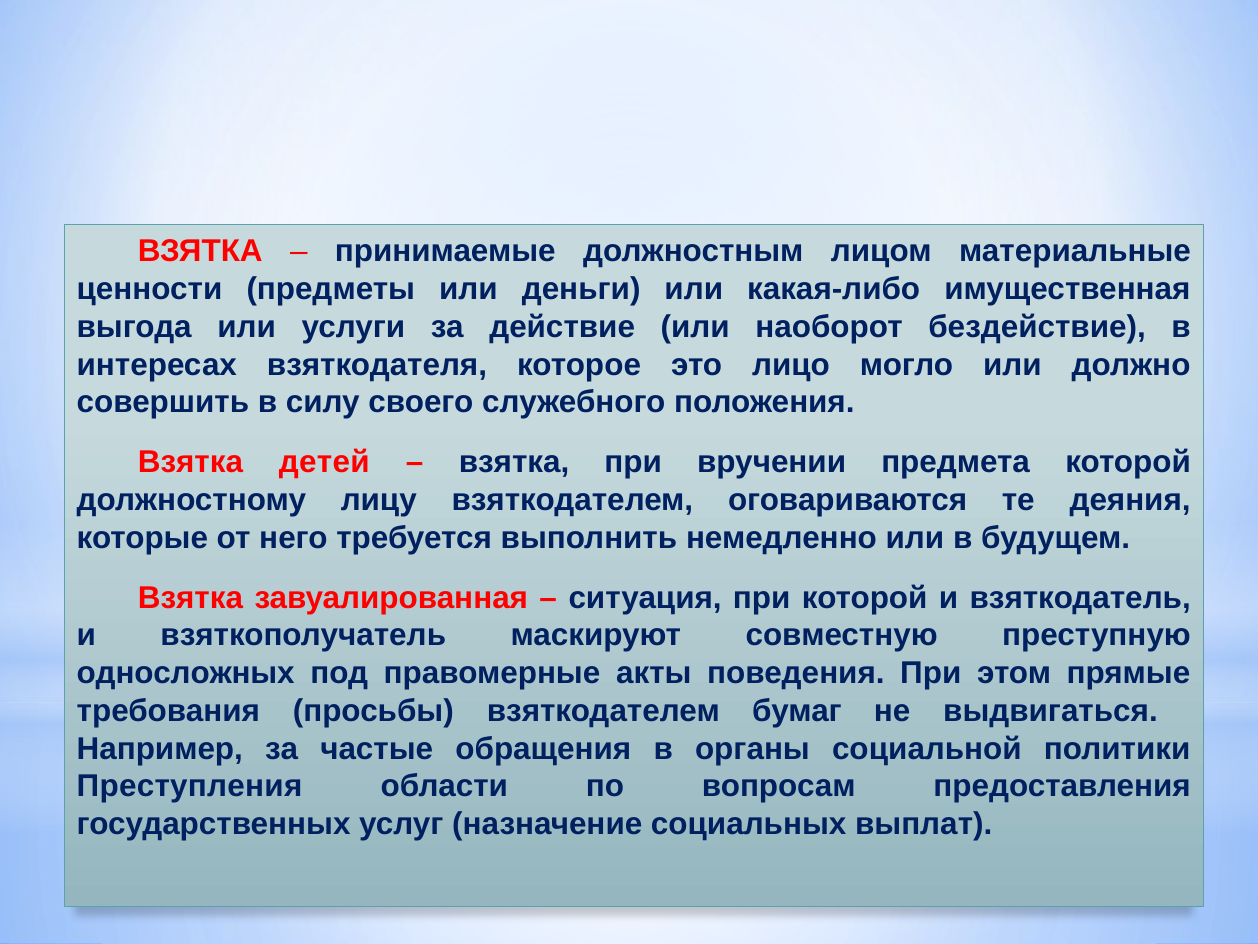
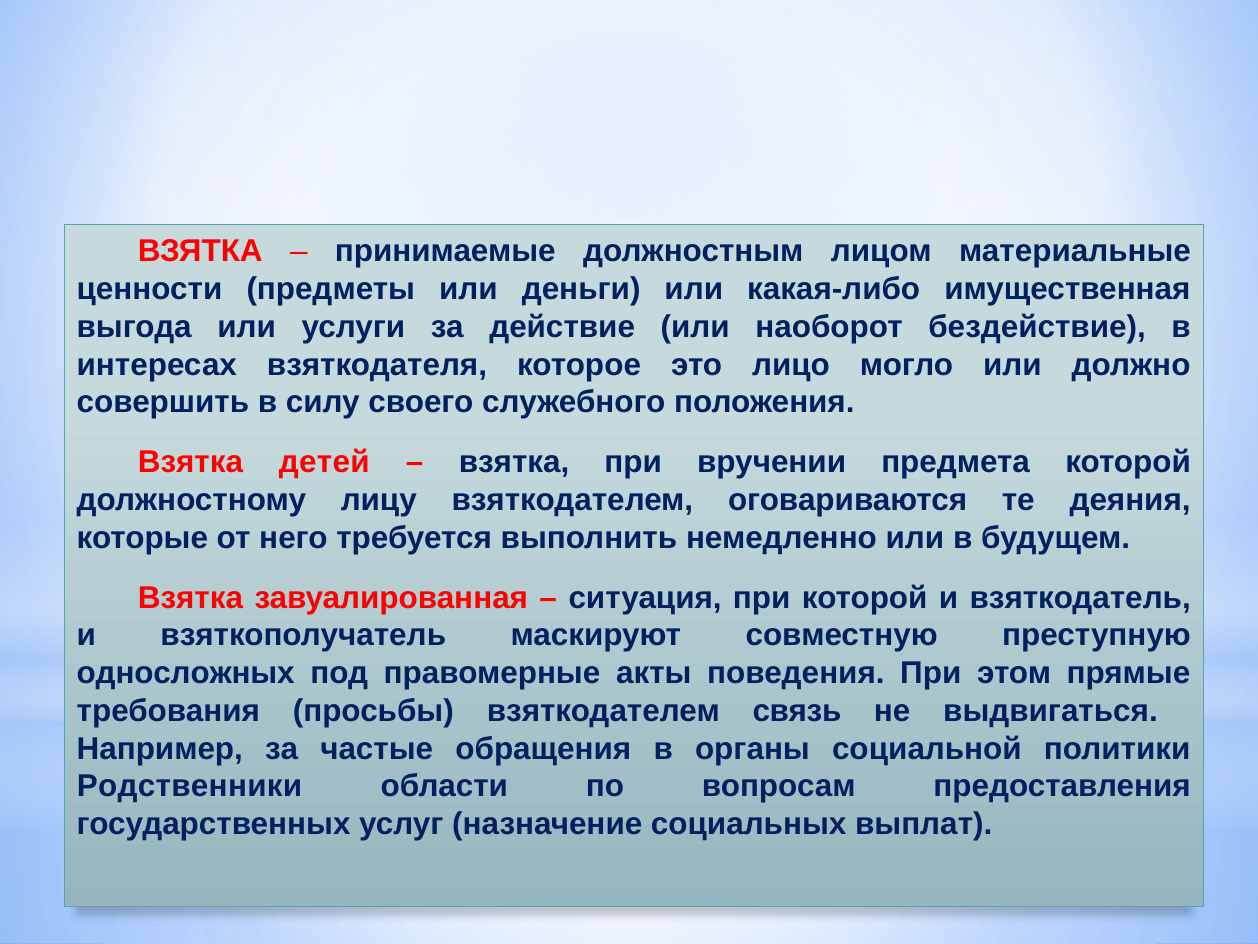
бумаг: бумаг -> связь
Преступления: Преступления -> Родственники
